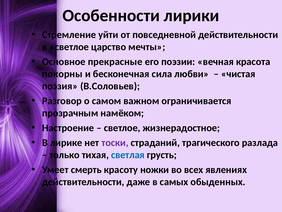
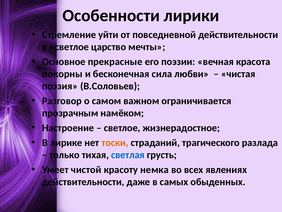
тоски colour: purple -> orange
смерть: смерть -> чистой
ножки: ножки -> немка
